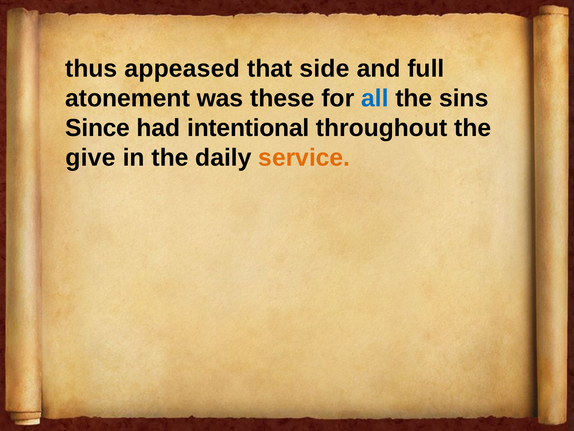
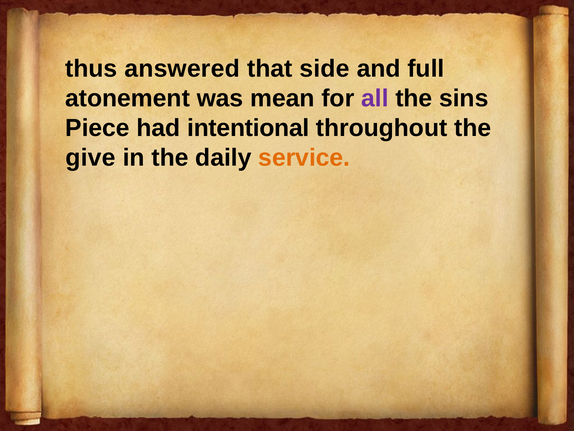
appeased: appeased -> answered
these: these -> mean
all colour: blue -> purple
Since: Since -> Piece
